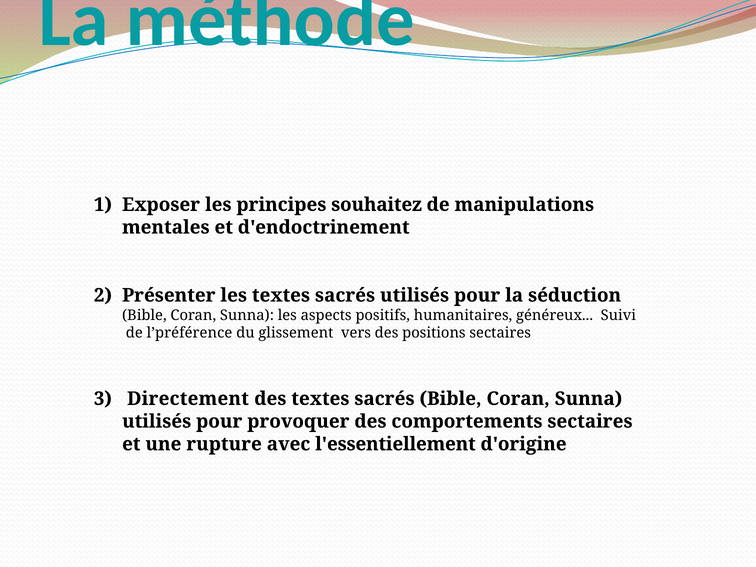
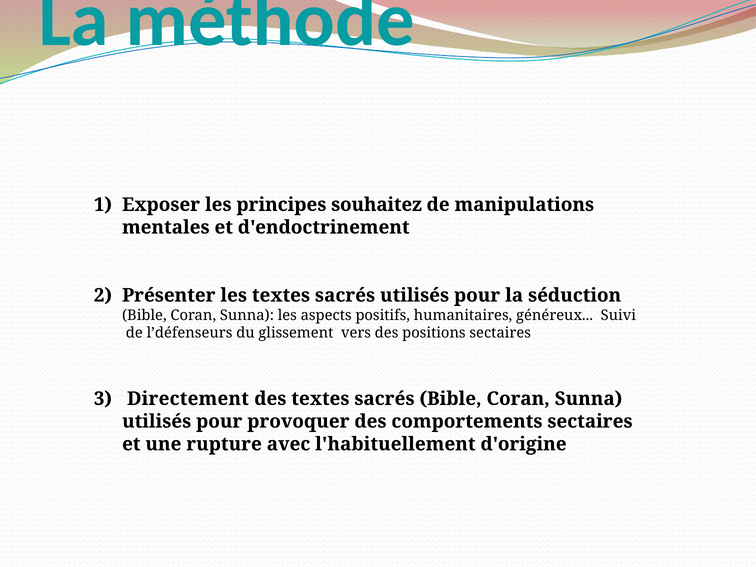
l’préférence: l’préférence -> l’défenseurs
l'essentiellement: l'essentiellement -> l'habituellement
